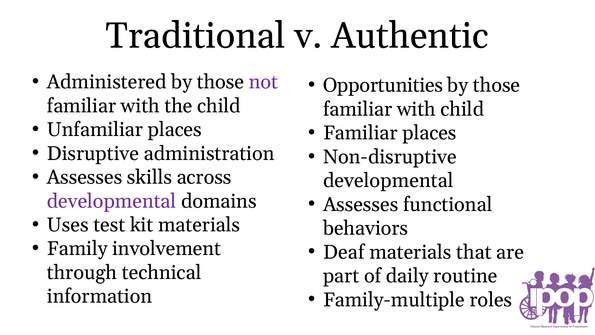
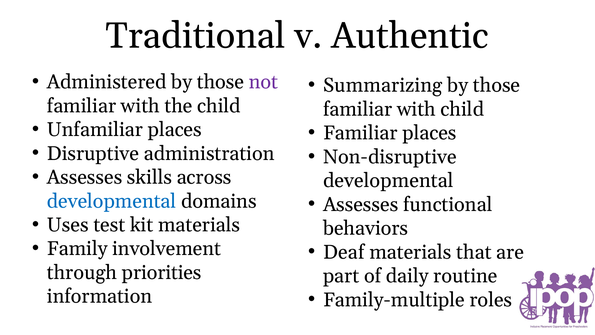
Opportunities: Opportunities -> Summarizing
developmental at (112, 201) colour: purple -> blue
technical: technical -> priorities
